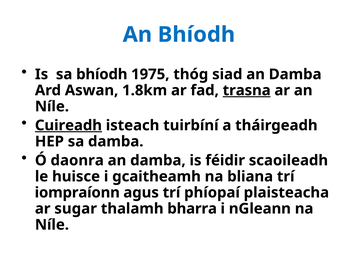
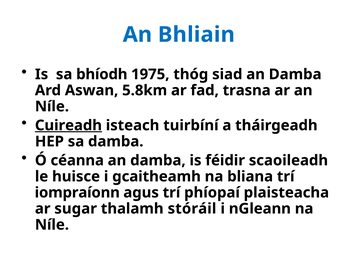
An Bhíodh: Bhíodh -> Bhliain
1.8km: 1.8km -> 5.8km
trasna underline: present -> none
daonra: daonra -> céanna
bharra: bharra -> stóráil
